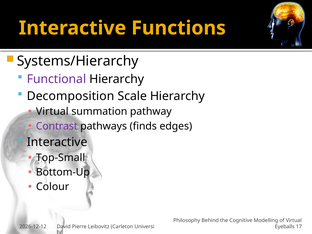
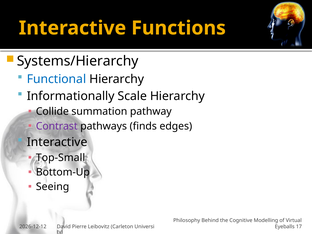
Functional colour: purple -> blue
Decomposition: Decomposition -> Informationally
Virtual at (52, 112): Virtual -> Collide
Colour: Colour -> Seeing
